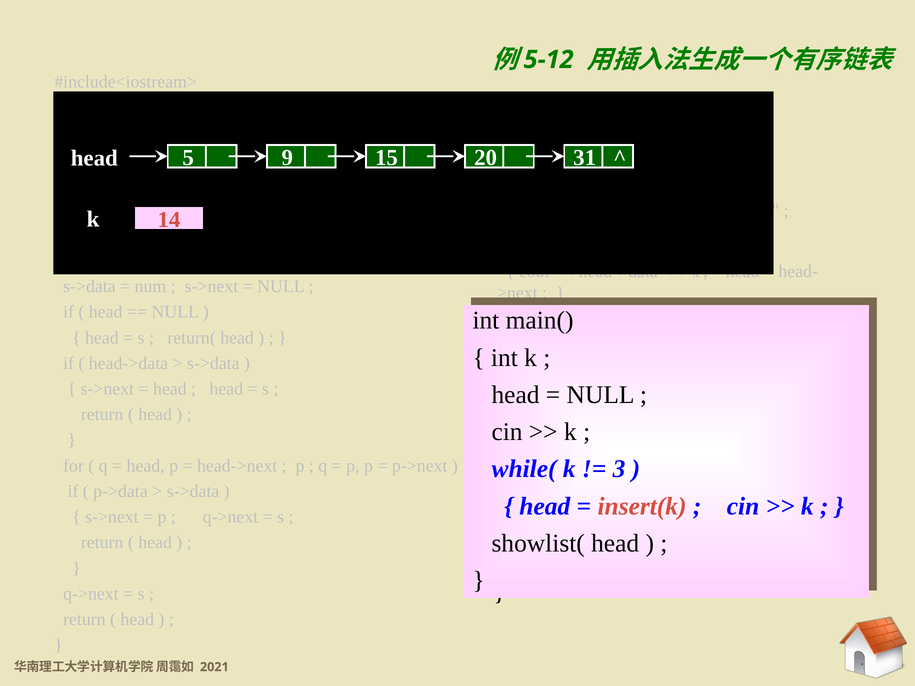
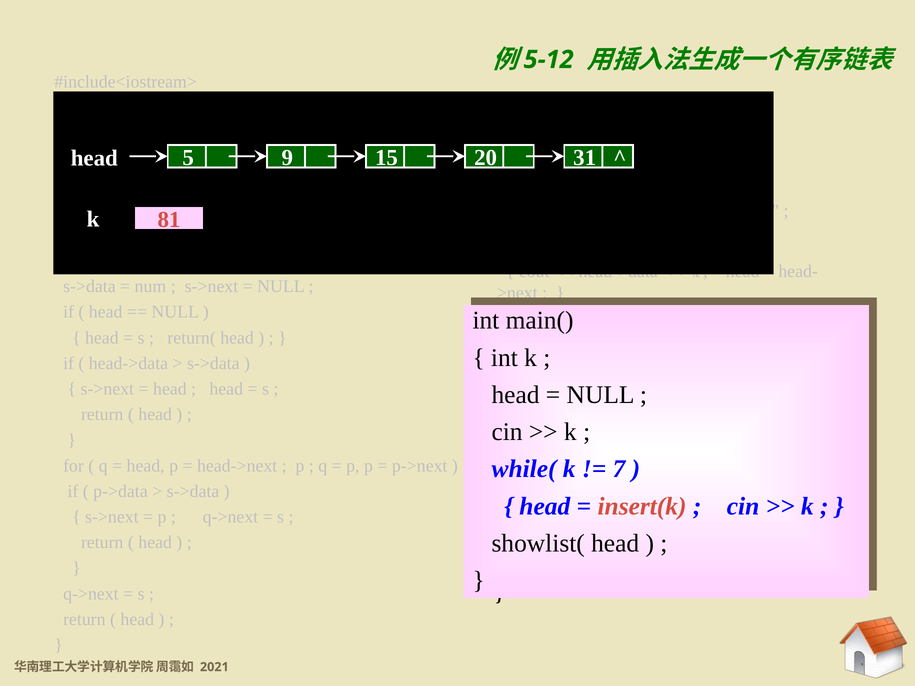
14: 14 -> 81
3: 3 -> 7
